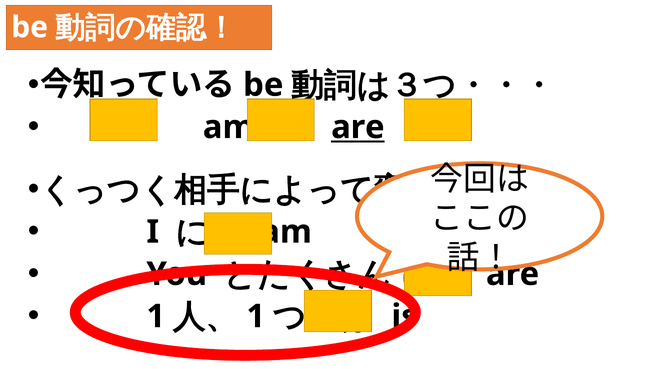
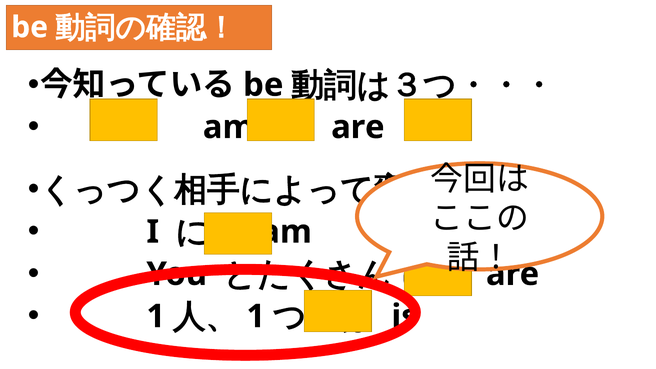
are at (358, 127) underline: present -> none
